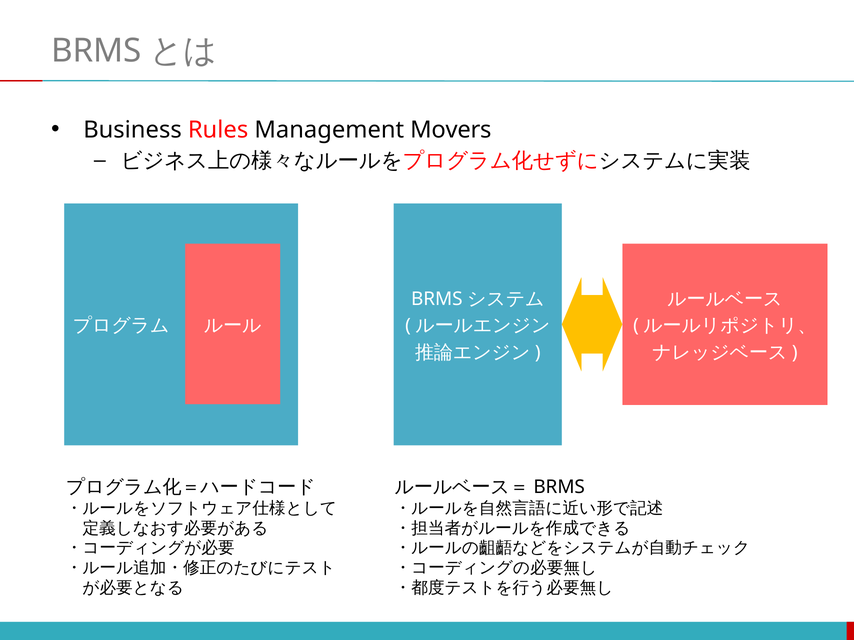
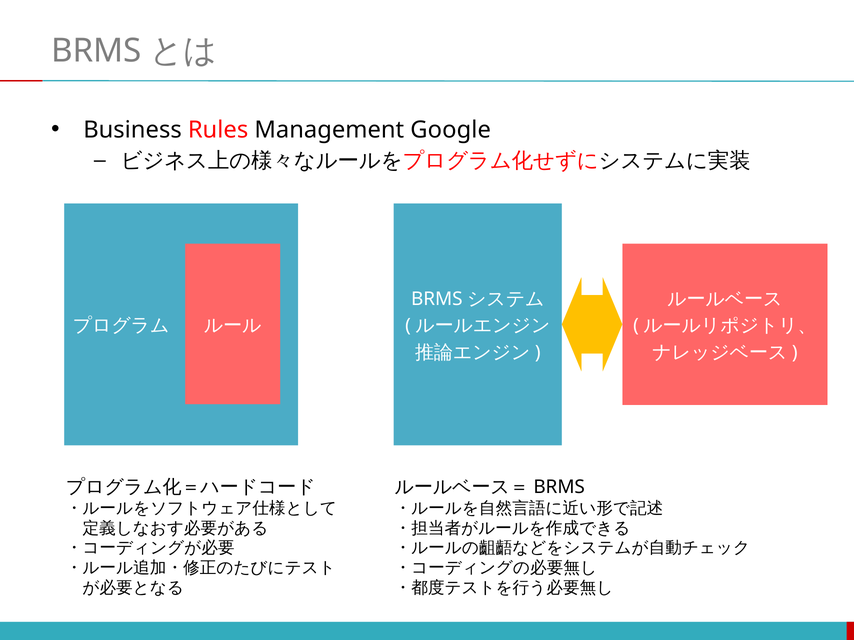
Movers: Movers -> Google
